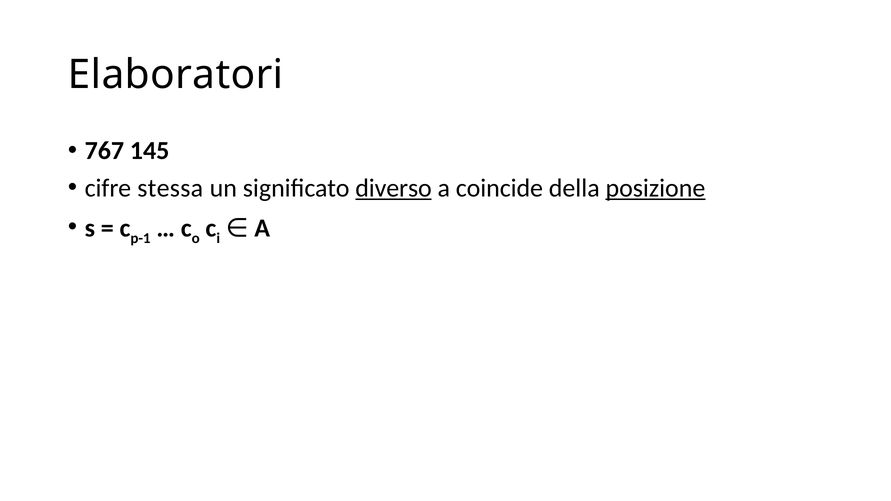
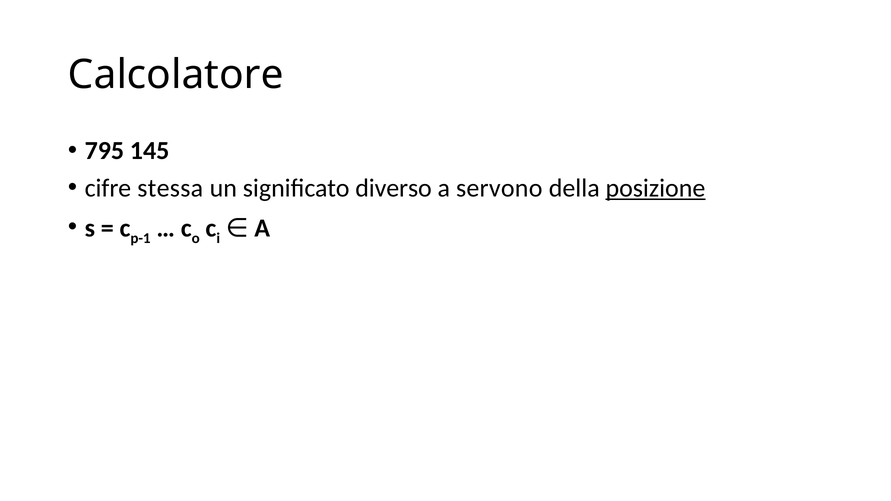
Elaboratori: Elaboratori -> Calcolatore
767: 767 -> 795
diverso underline: present -> none
coincide: coincide -> servono
